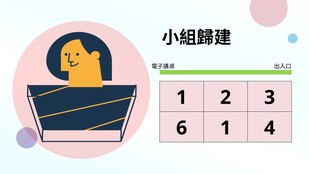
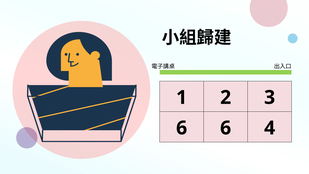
6 1: 1 -> 6
